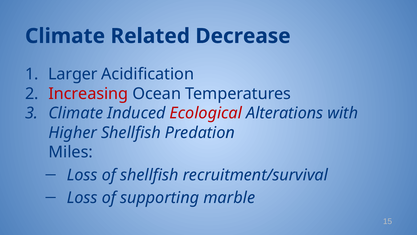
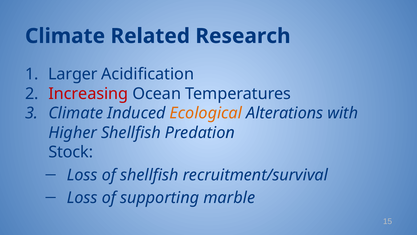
Decrease: Decrease -> Research
Ecological colour: red -> orange
Miles: Miles -> Stock
